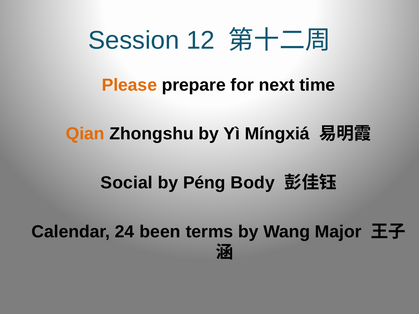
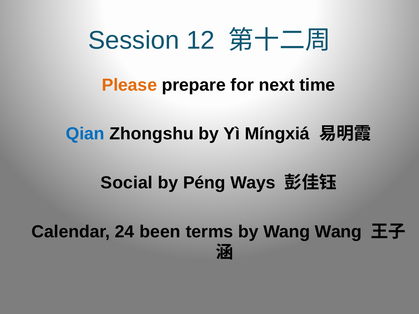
Qian colour: orange -> blue
Body: Body -> Ways
Wang Major: Major -> Wang
